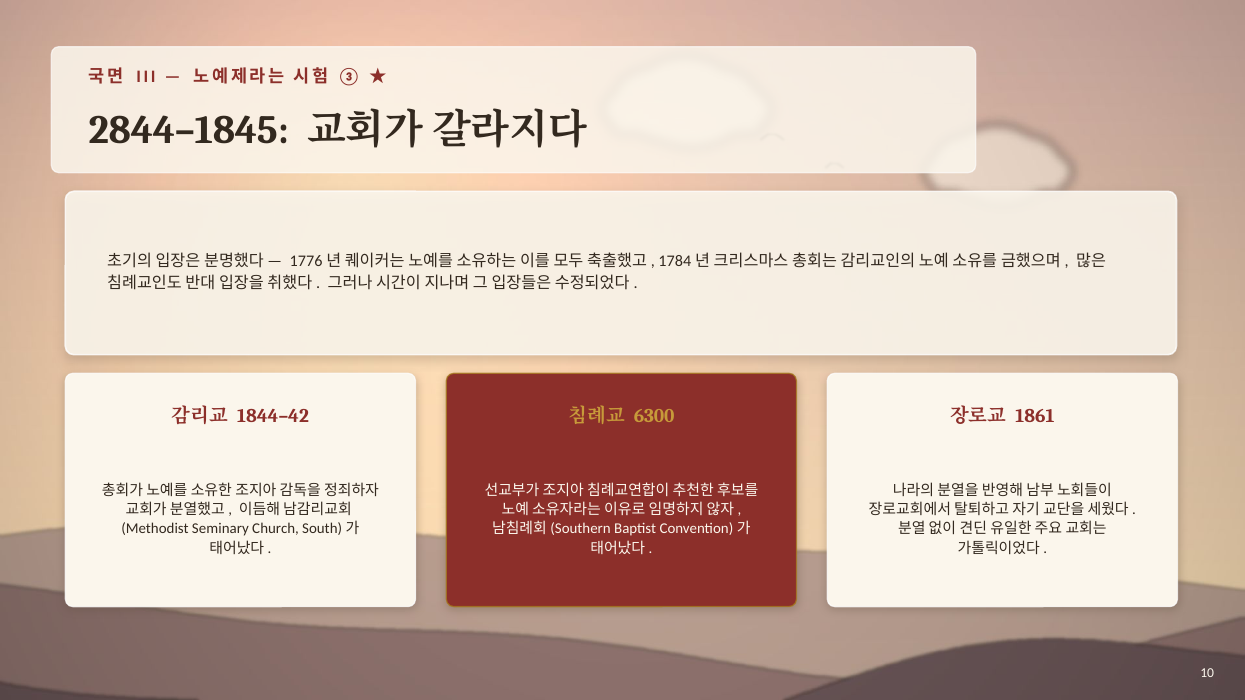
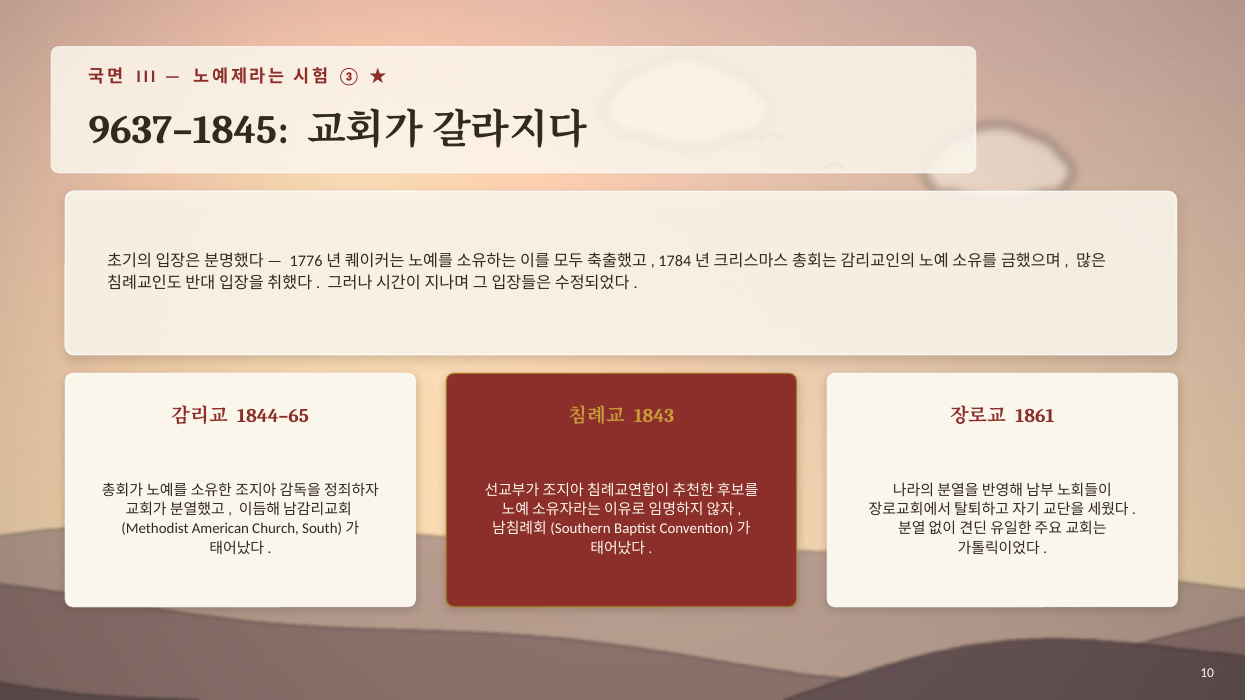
2844–1845: 2844–1845 -> 9637–1845
1844–42: 1844–42 -> 1844–65
6300: 6300 -> 1843
Seminary: Seminary -> American
